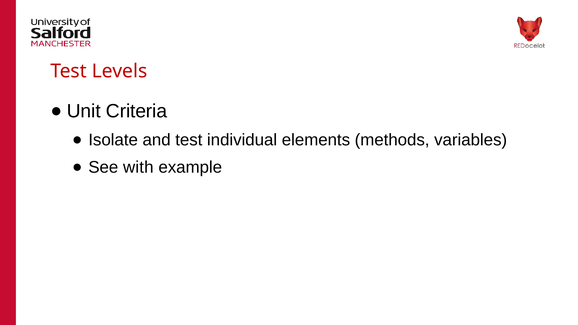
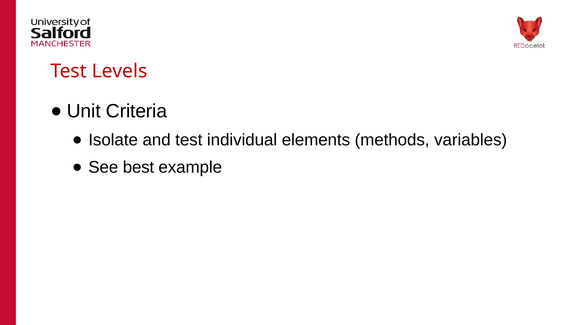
with: with -> best
